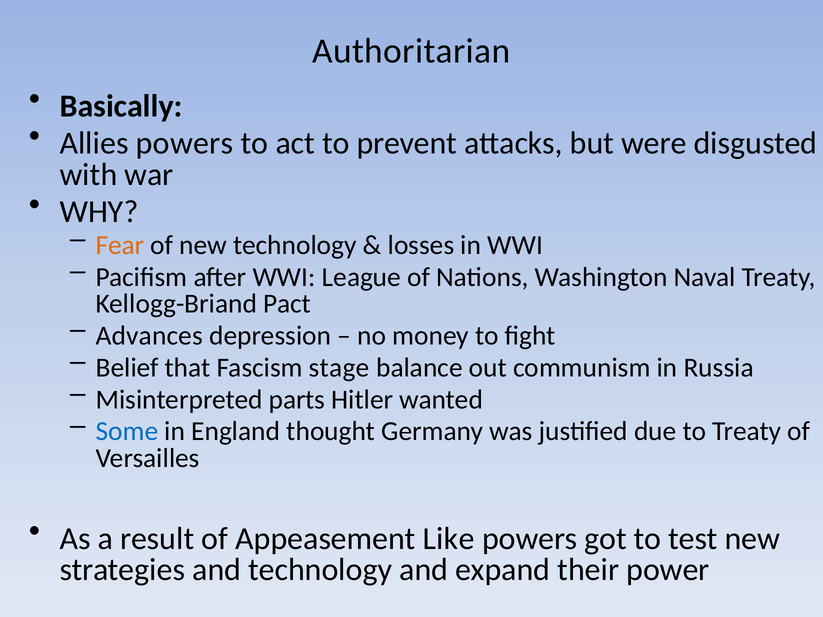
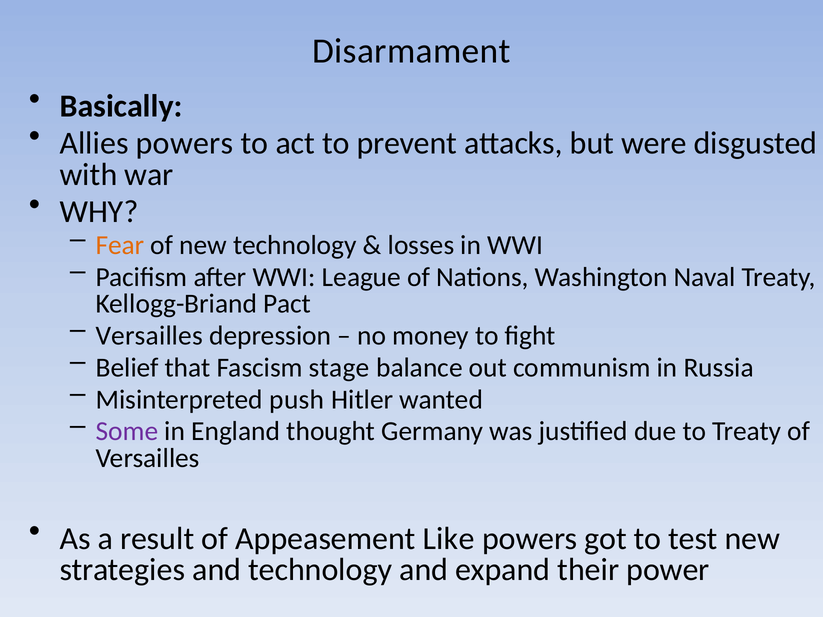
Authoritarian: Authoritarian -> Disarmament
Advances at (149, 336): Advances -> Versailles
parts: parts -> push
Some colour: blue -> purple
